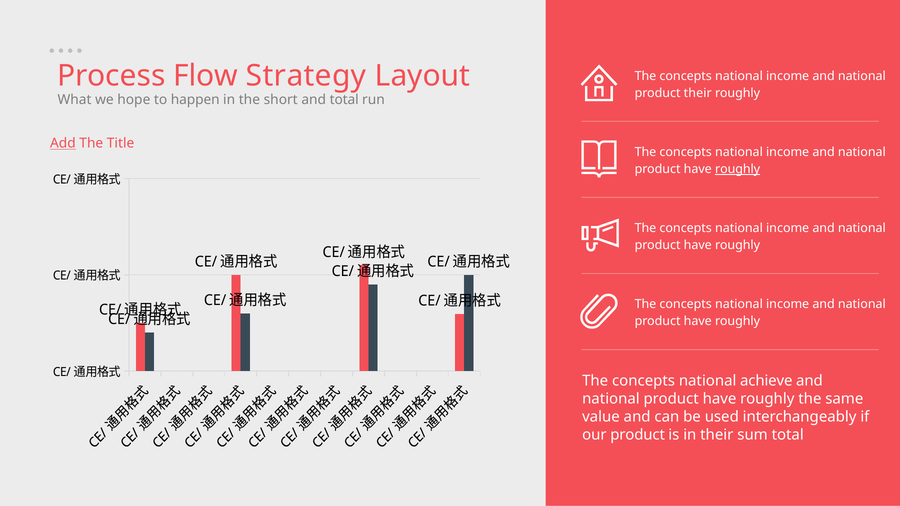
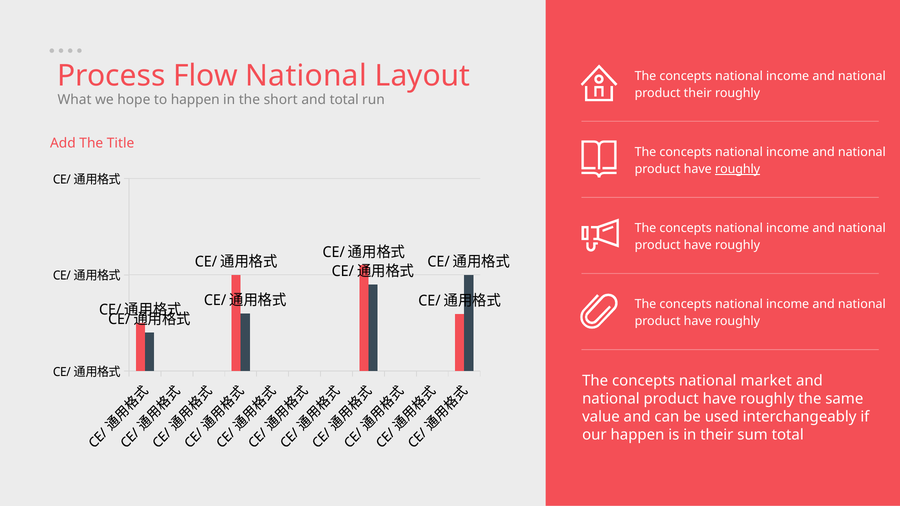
Flow Strategy: Strategy -> National
Add underline: present -> none
achieve: achieve -> market
our product: product -> happen
